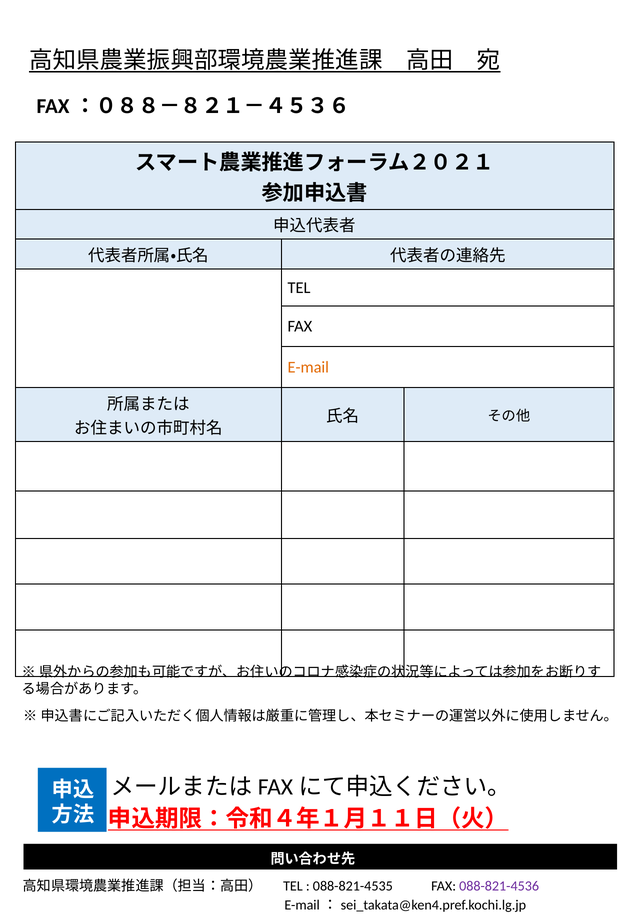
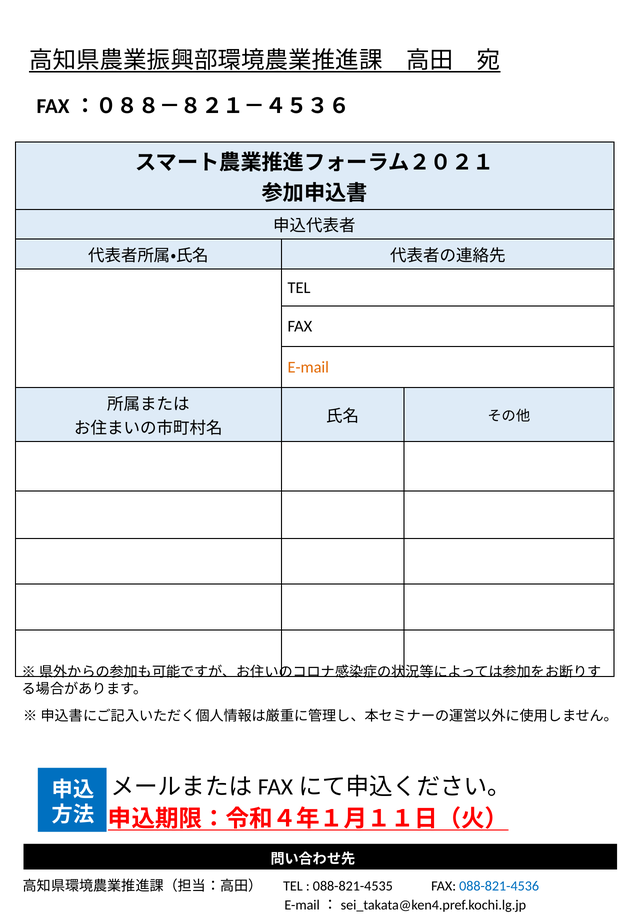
088-821-4536 colour: purple -> blue
